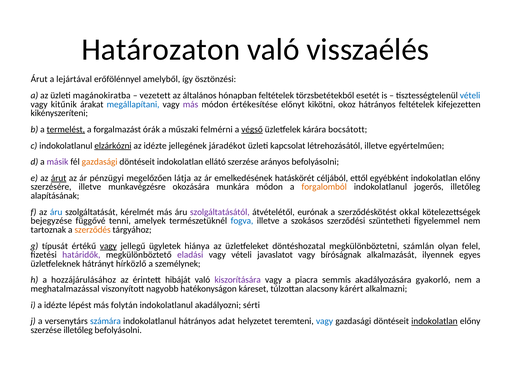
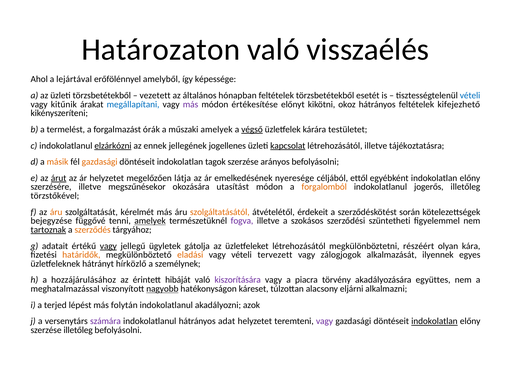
Árut at (39, 79): Árut -> Ahol
ösztönzési: ösztönzési -> képessége
üzleti magánokiratba: magánokiratba -> törzsbetétekből
kifejezetten: kifejezetten -> kifejezhető
termelést underline: present -> none
műszaki felmérni: felmérni -> amelyek
bocsátott: bocsátott -> testületet
az idézte: idézte -> ennek
járadékot: járadékot -> jogellenes
kapcsolat underline: none -> present
egyértelműen: egyértelműen -> tájékoztatásra
másik colour: purple -> orange
ellátó: ellátó -> tagok
ár pénzügyi: pénzügyi -> helyzetet
hatáskörét: hatáskörét -> nyeresége
munkavégzésre: munkavégzésre -> megszűnésekor
munkára: munkára -> utasítást
alapításának: alapításának -> törzstőkével
áru at (56, 212) colour: blue -> orange
szolgáltatásától colour: purple -> orange
eurónak: eurónak -> érdekeit
okkal: okkal -> során
amelyek at (150, 221) underline: none -> present
fogva colour: blue -> purple
tartoznak underline: none -> present
típusát: típusát -> adatait
hiánya: hiánya -> gátolja
üzletfeleket döntéshozatal: döntéshozatal -> létrehozásától
számlán: számlán -> részéért
felel: felel -> kára
határidők colour: purple -> orange
eladási colour: purple -> orange
javaslatot: javaslatot -> tervezett
bíróságnak: bíróságnak -> zálogjogok
semmis: semmis -> törvény
gyakorló: gyakorló -> együttes
nagyobb underline: none -> present
kárért: kárért -> eljárni
a idézte: idézte -> terjed
sérti: sérti -> azok
számára colour: blue -> purple
vagy at (325, 321) colour: blue -> purple
